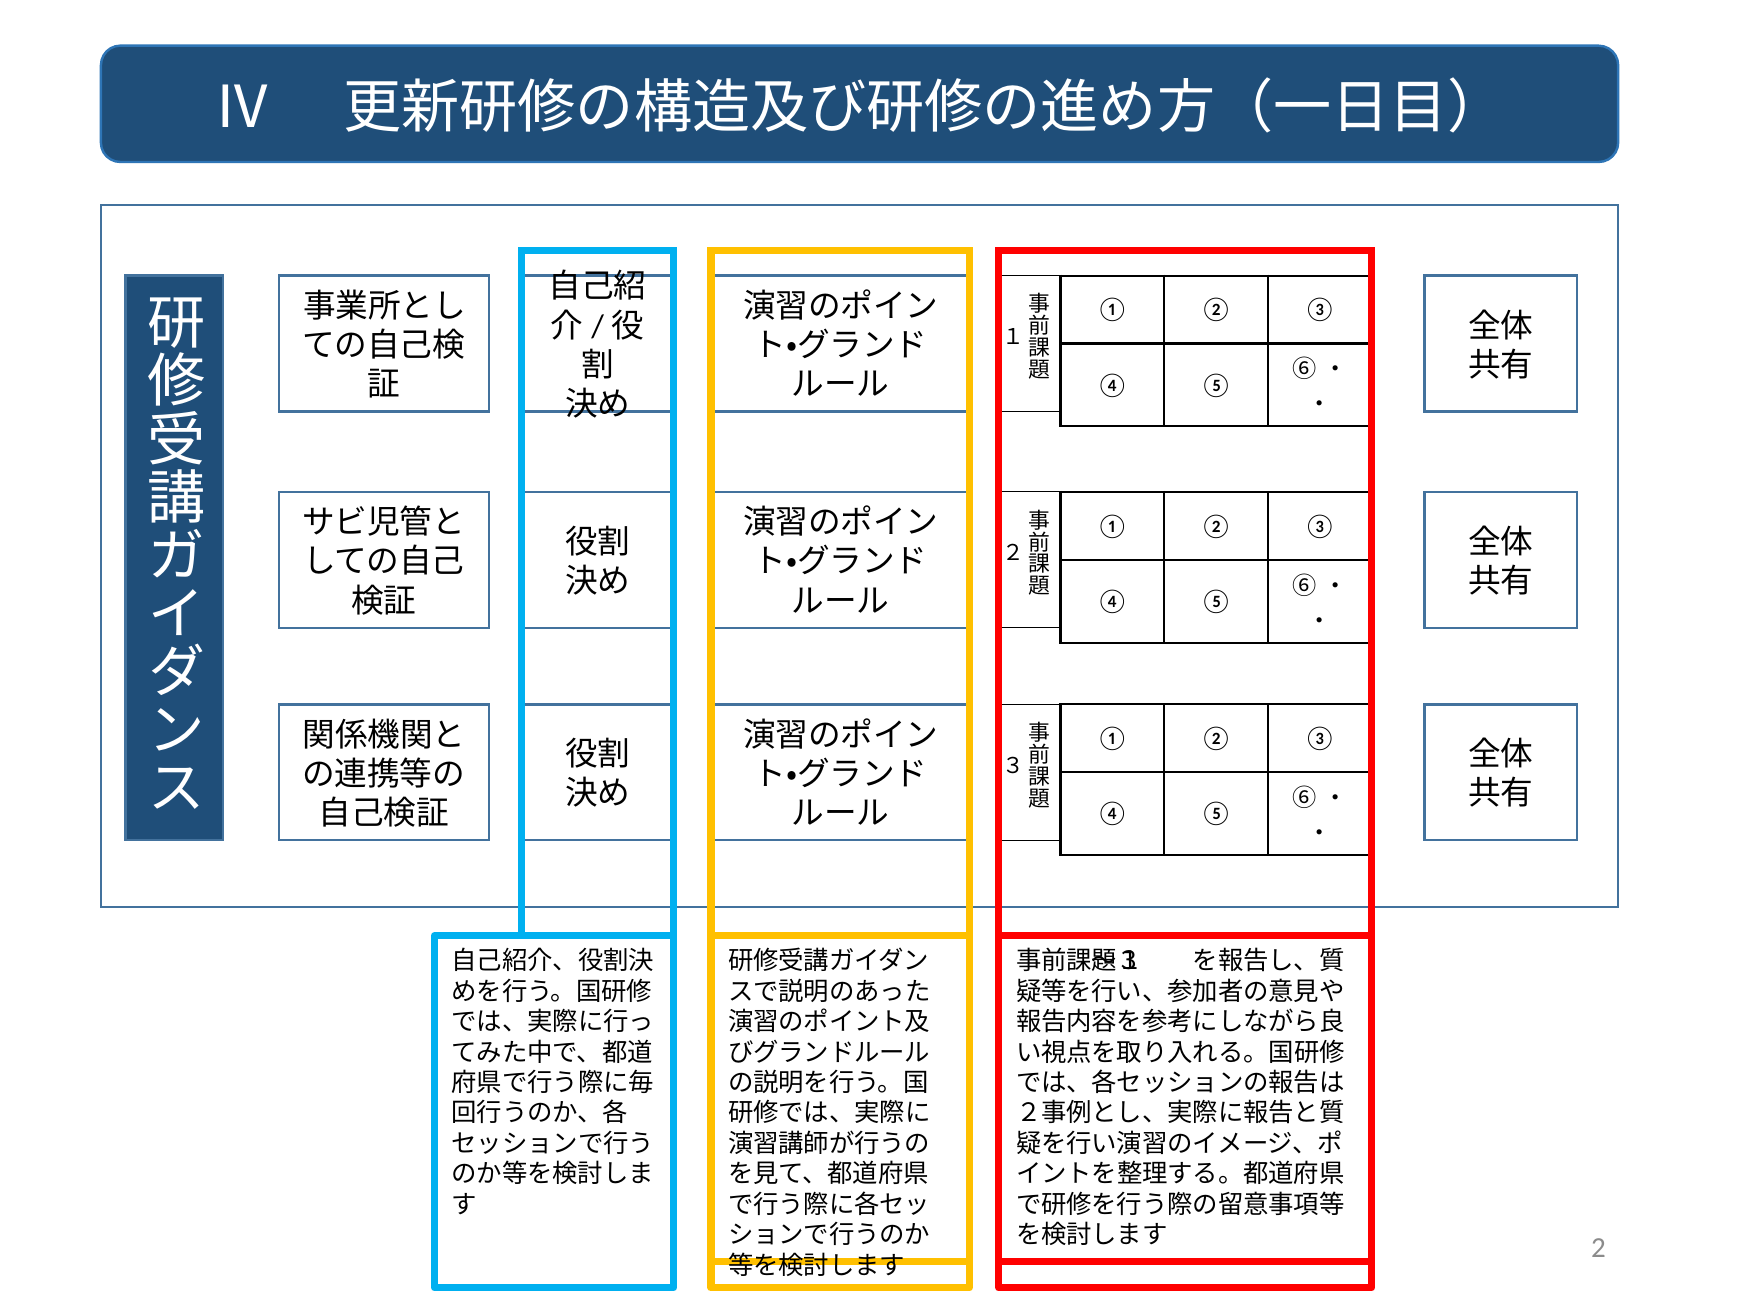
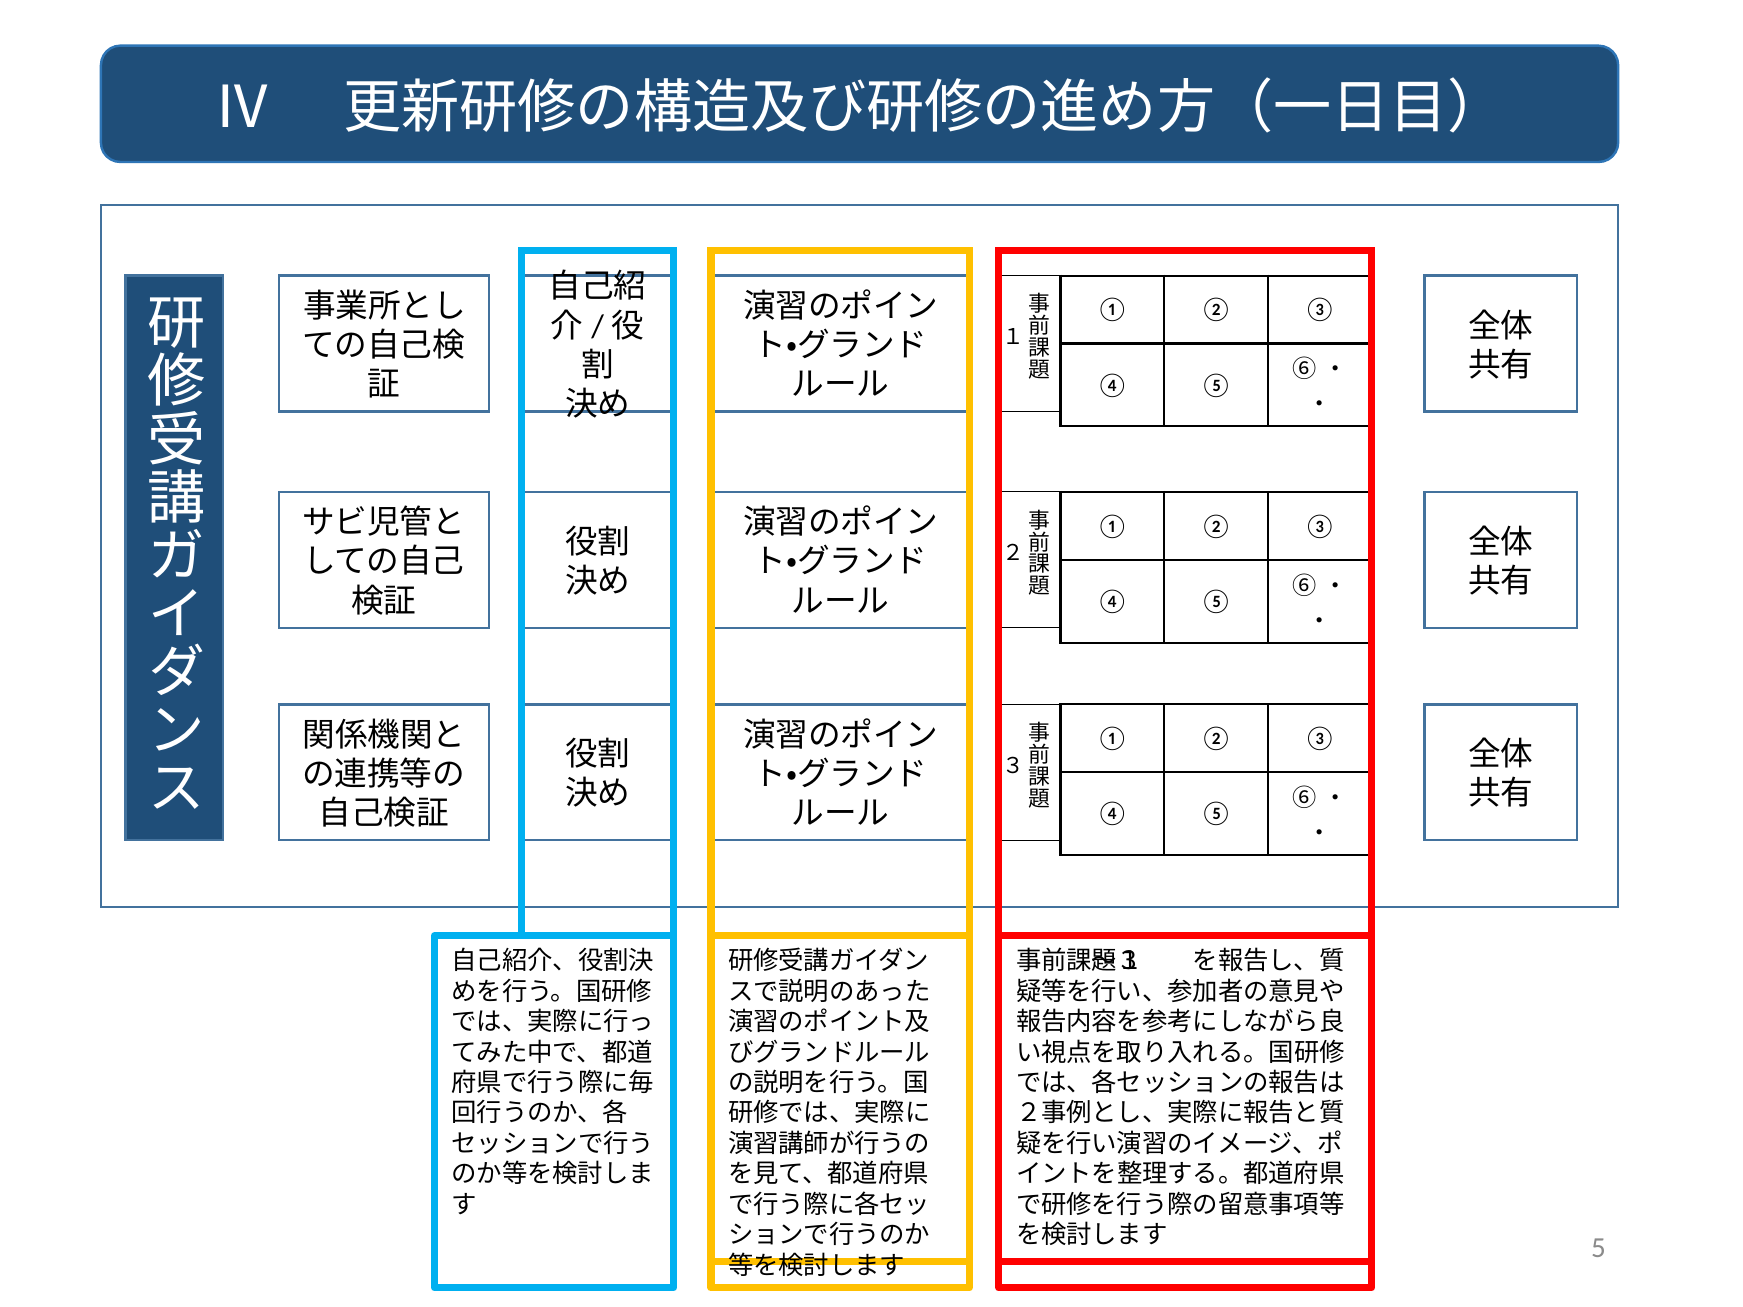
2: 2 -> 5
